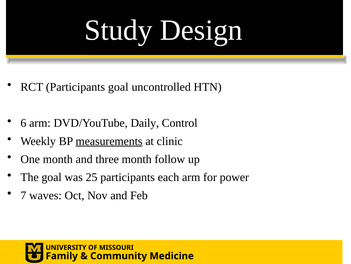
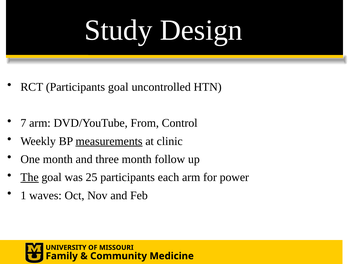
6: 6 -> 7
Daily: Daily -> From
The underline: none -> present
7: 7 -> 1
